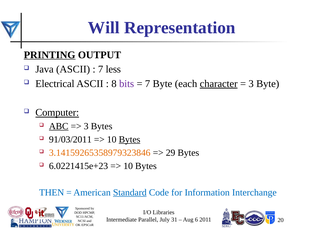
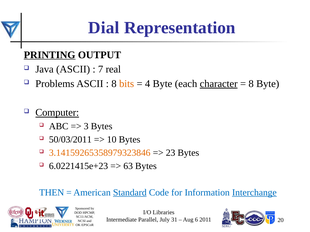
Will: Will -> Dial
less: less -> real
Electrical: Electrical -> Problems
bits colour: purple -> orange
7 at (148, 84): 7 -> 4
3 at (251, 84): 3 -> 8
ABC underline: present -> none
91/03/2011: 91/03/2011 -> 50/03/2011
Bytes at (130, 140) underline: present -> none
29: 29 -> 23
10 at (128, 166): 10 -> 63
Interchange underline: none -> present
